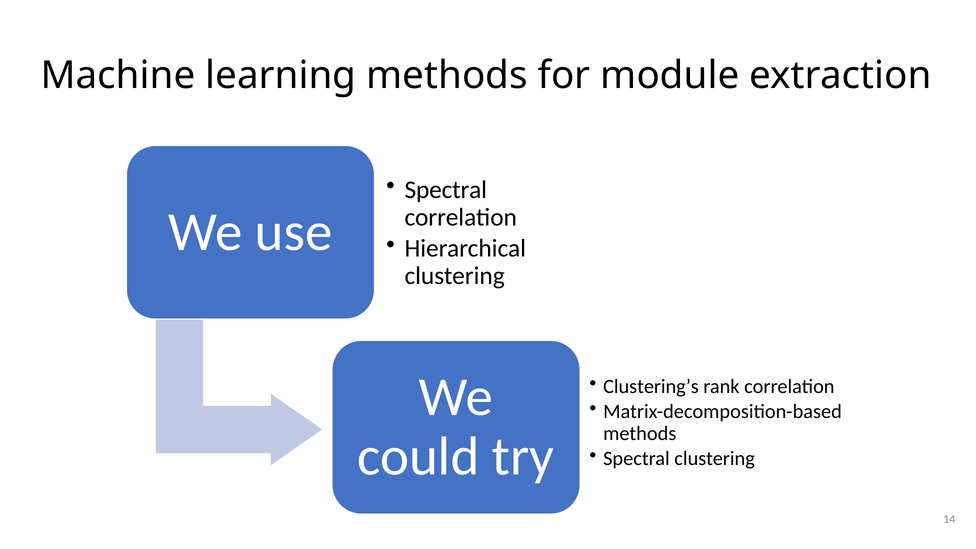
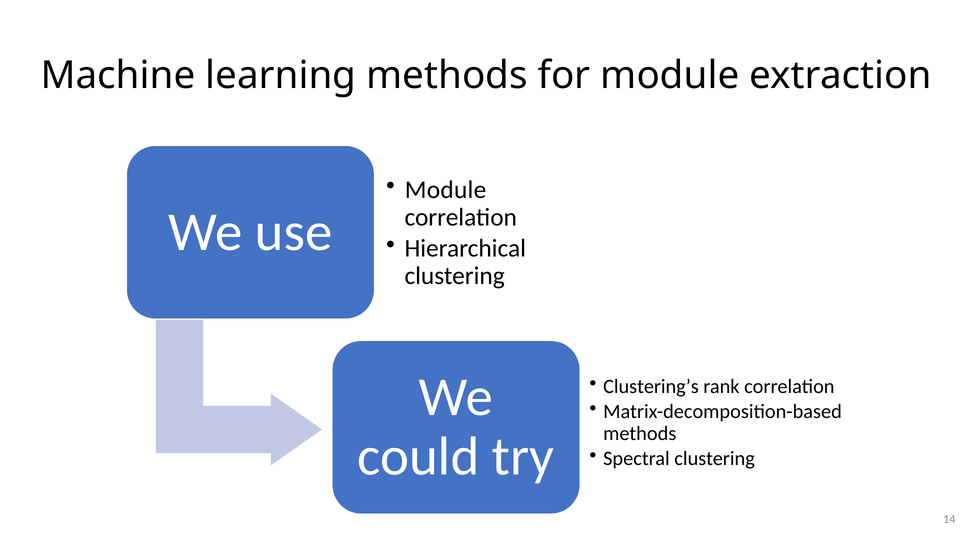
Spectral at (446, 190): Spectral -> Module
